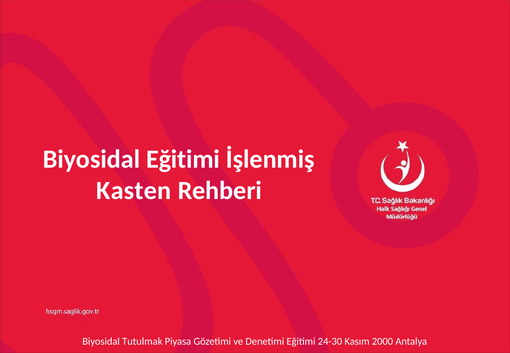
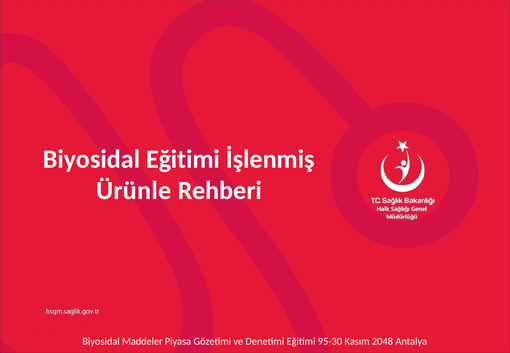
Kasten: Kasten -> Ürünle
Tutulmak: Tutulmak -> Maddeler
24-30: 24-30 -> 95-30
2000: 2000 -> 2048
